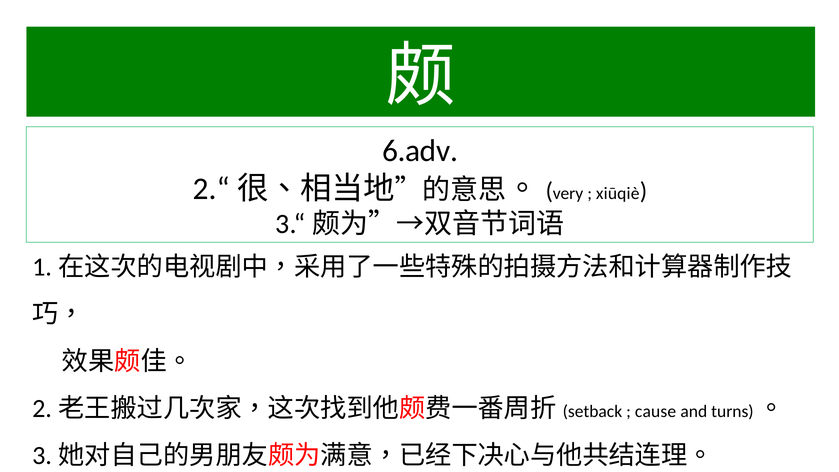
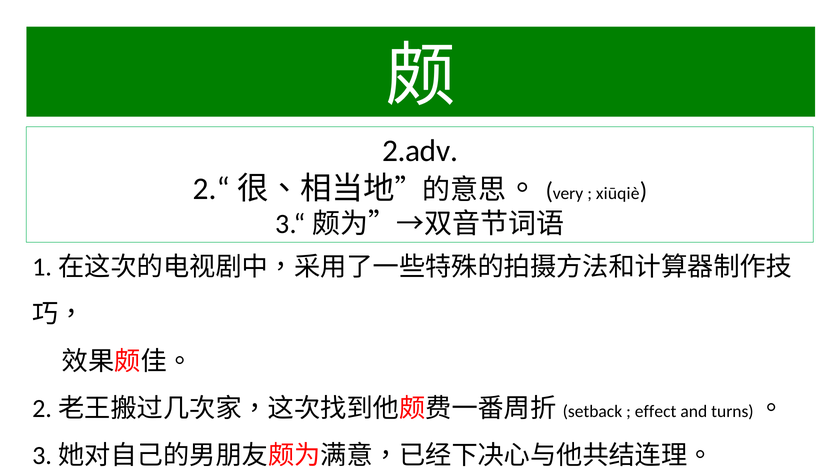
6.adv: 6.adv -> 2.adv
cause: cause -> effect
